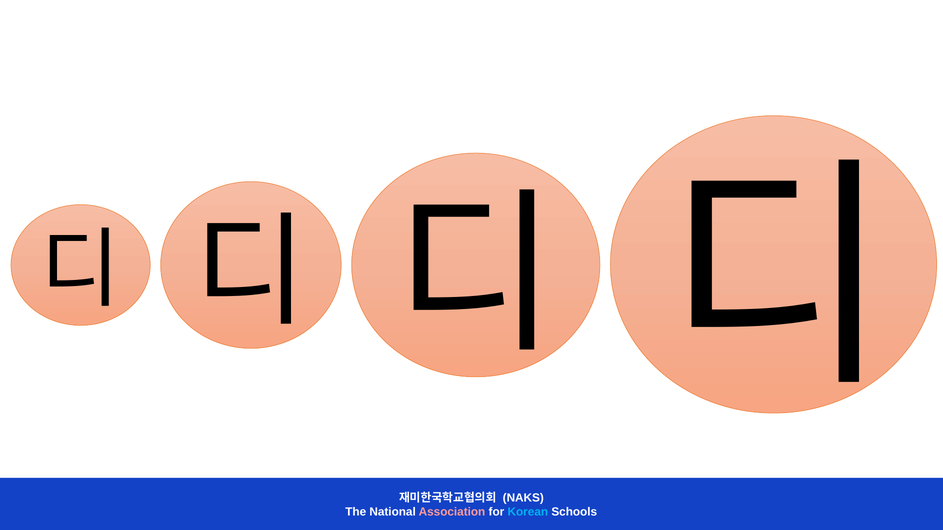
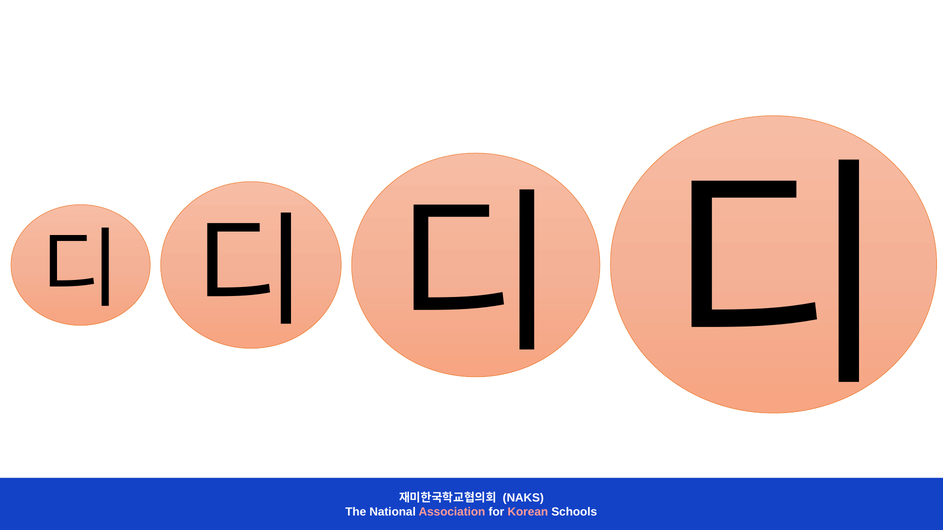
Korean colour: light blue -> pink
